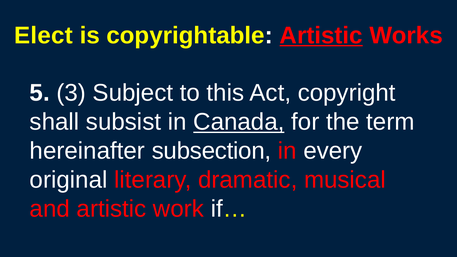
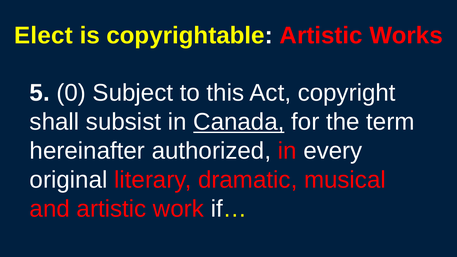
Artistic at (321, 35) underline: present -> none
3: 3 -> 0
subsection: subsection -> authorized
